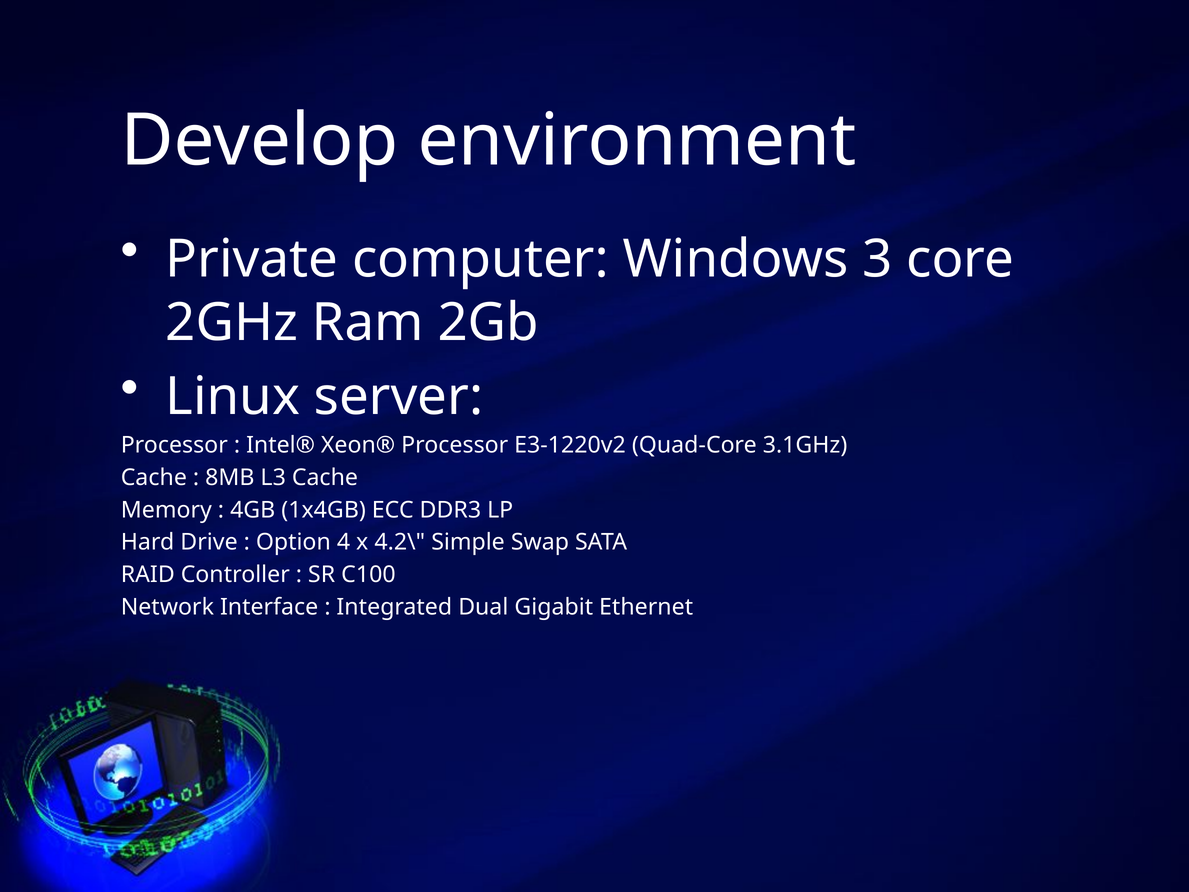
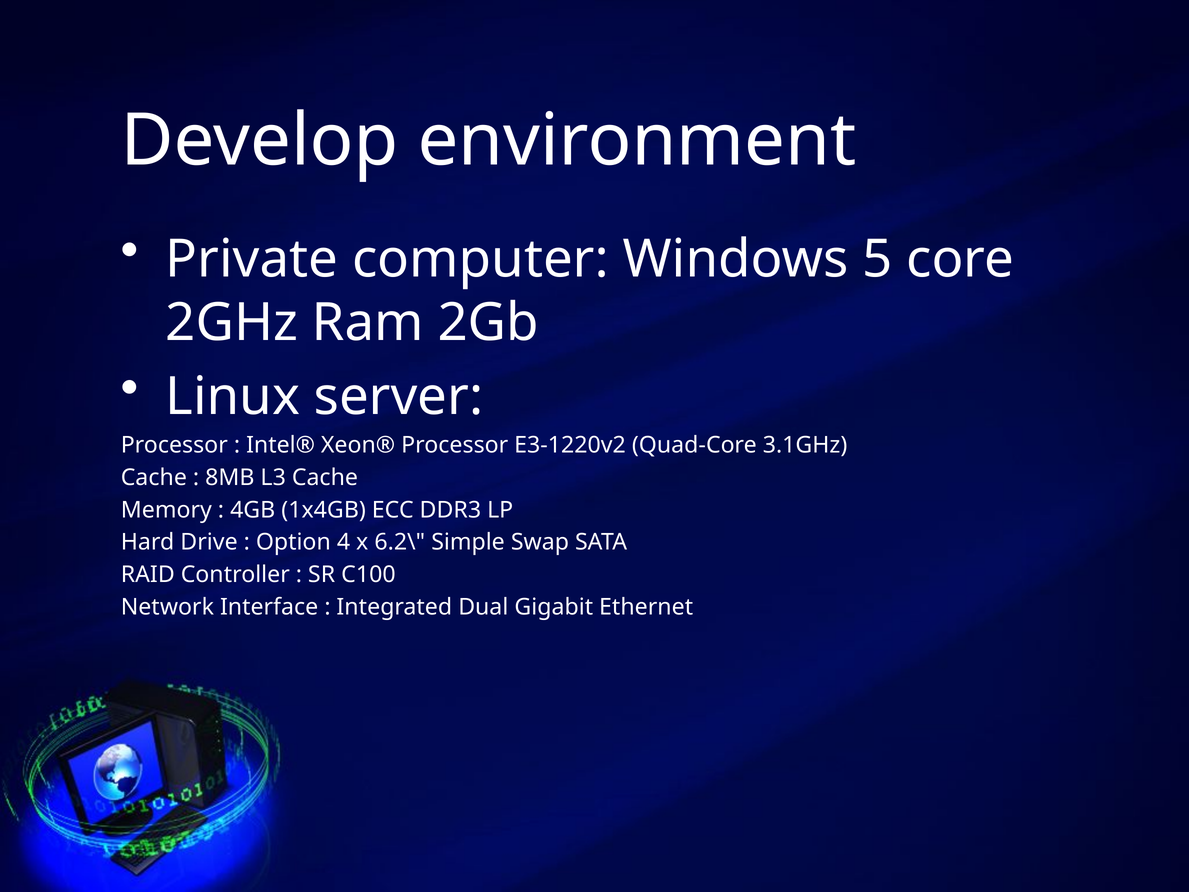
3: 3 -> 5
4.2\: 4.2\ -> 6.2\
